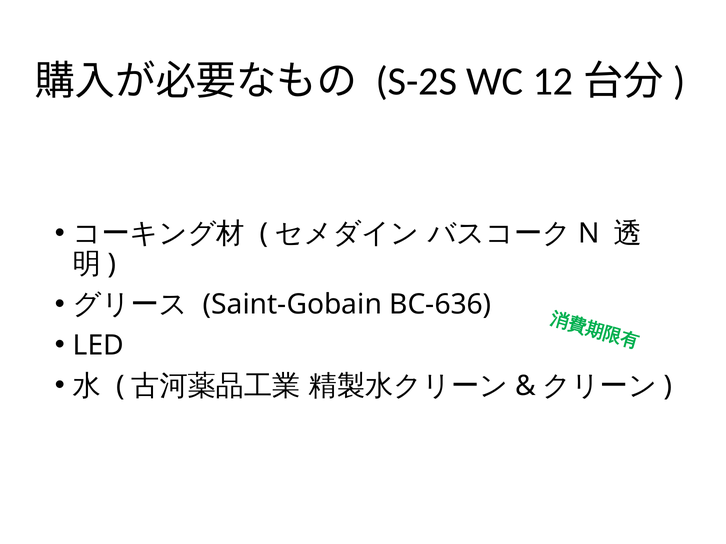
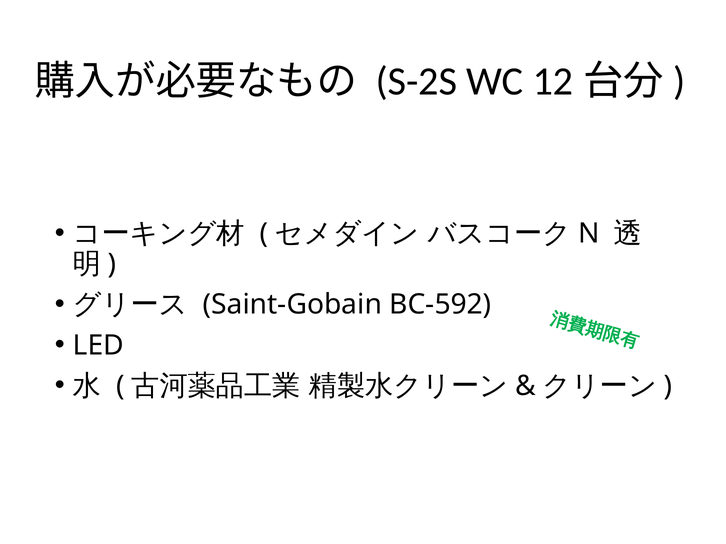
BC-636: BC-636 -> BC-592
